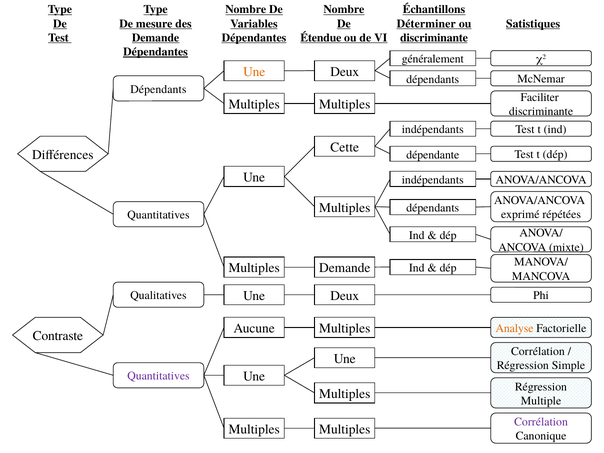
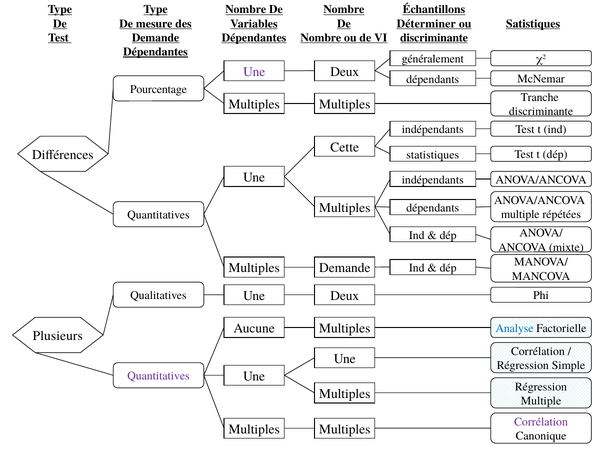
Étendue at (321, 38): Étendue -> Nombre
Une at (254, 72) colour: orange -> purple
Dépendants at (158, 89): Dépendants -> Pourcentage
Faciliter: Faciliter -> Tranche
dépendante: dépendante -> statistiques
exprimé at (520, 214): exprimé -> multiple
Analyse colour: orange -> blue
Contraste: Contraste -> Plusieurs
